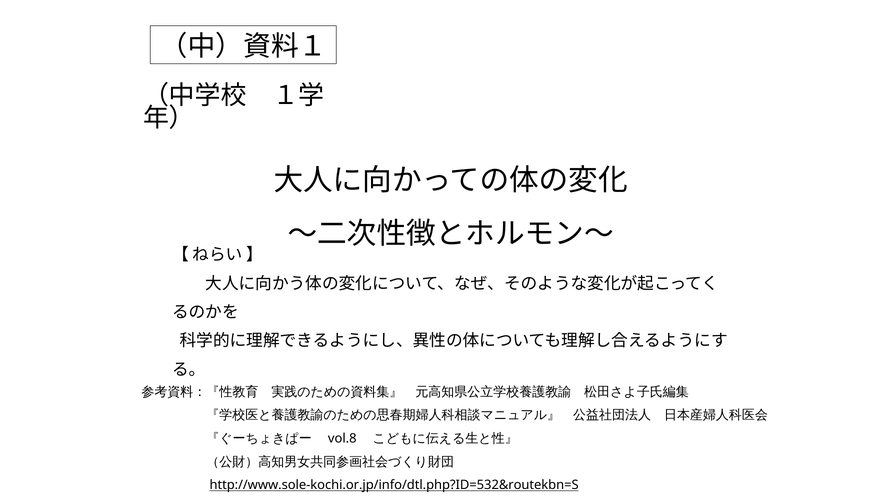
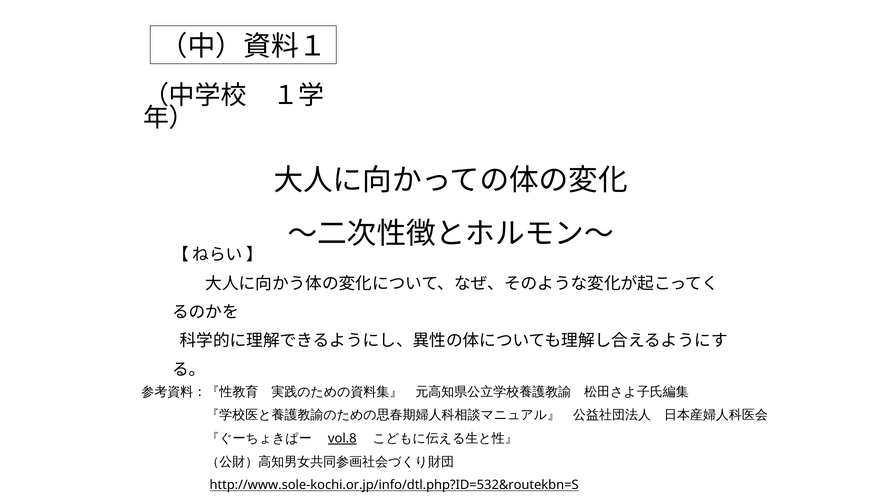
vol.8 underline: none -> present
